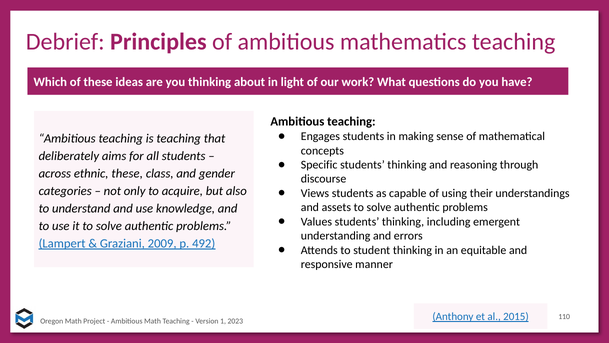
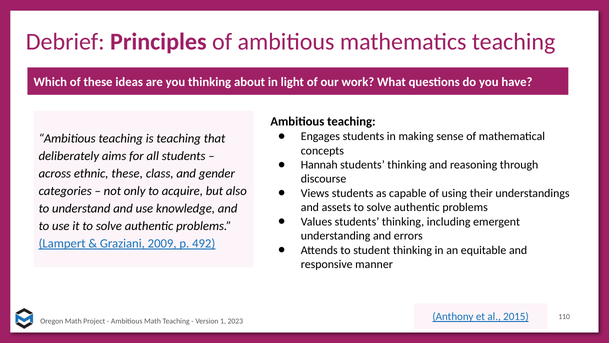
Specific: Specific -> Hannah
